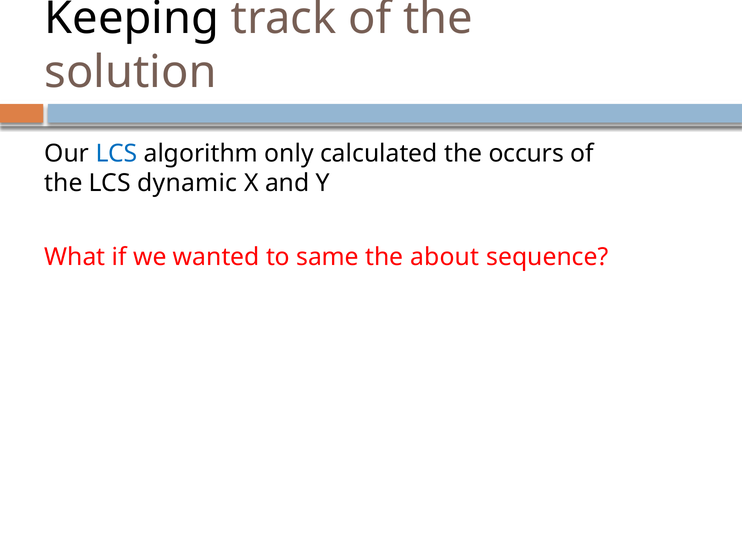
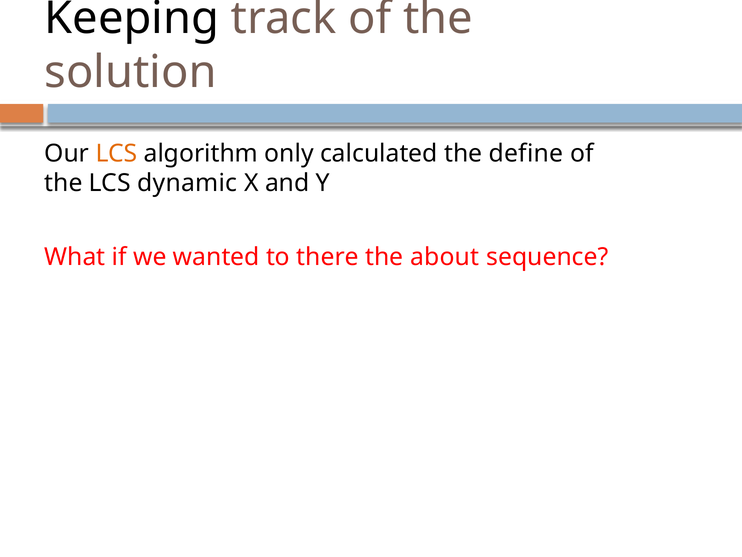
LCS at (117, 153) colour: blue -> orange
occurs: occurs -> define
same: same -> there
